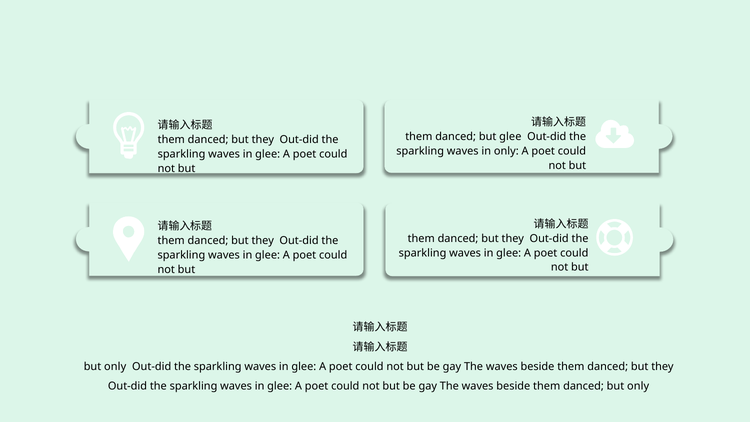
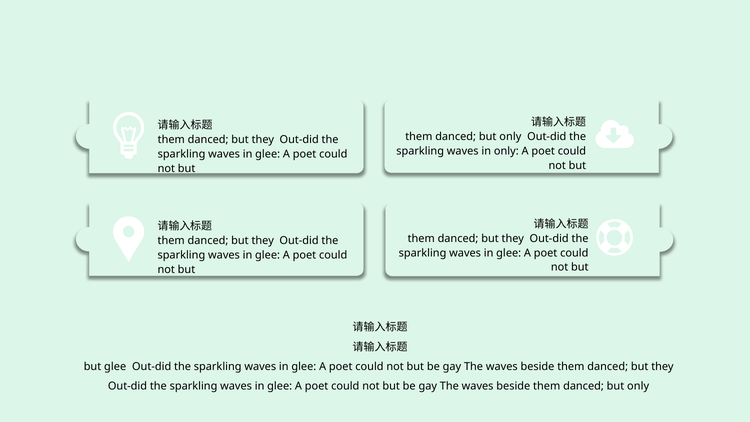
glee at (510, 137): glee -> only
only at (115, 367): only -> glee
